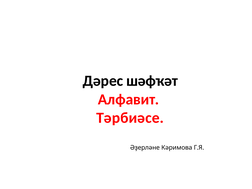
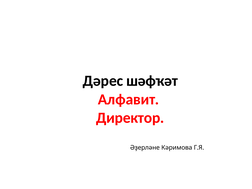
Тәрбиәсе: Тәрбиәсе -> Директор
